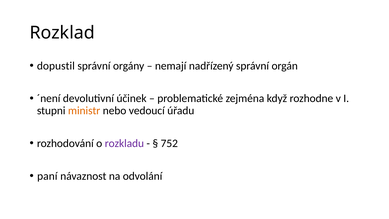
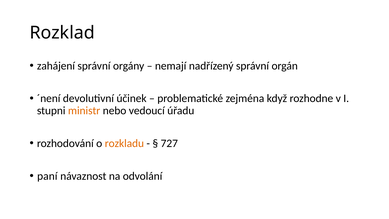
dopustil: dopustil -> zahájení
rozkladu colour: purple -> orange
752: 752 -> 727
